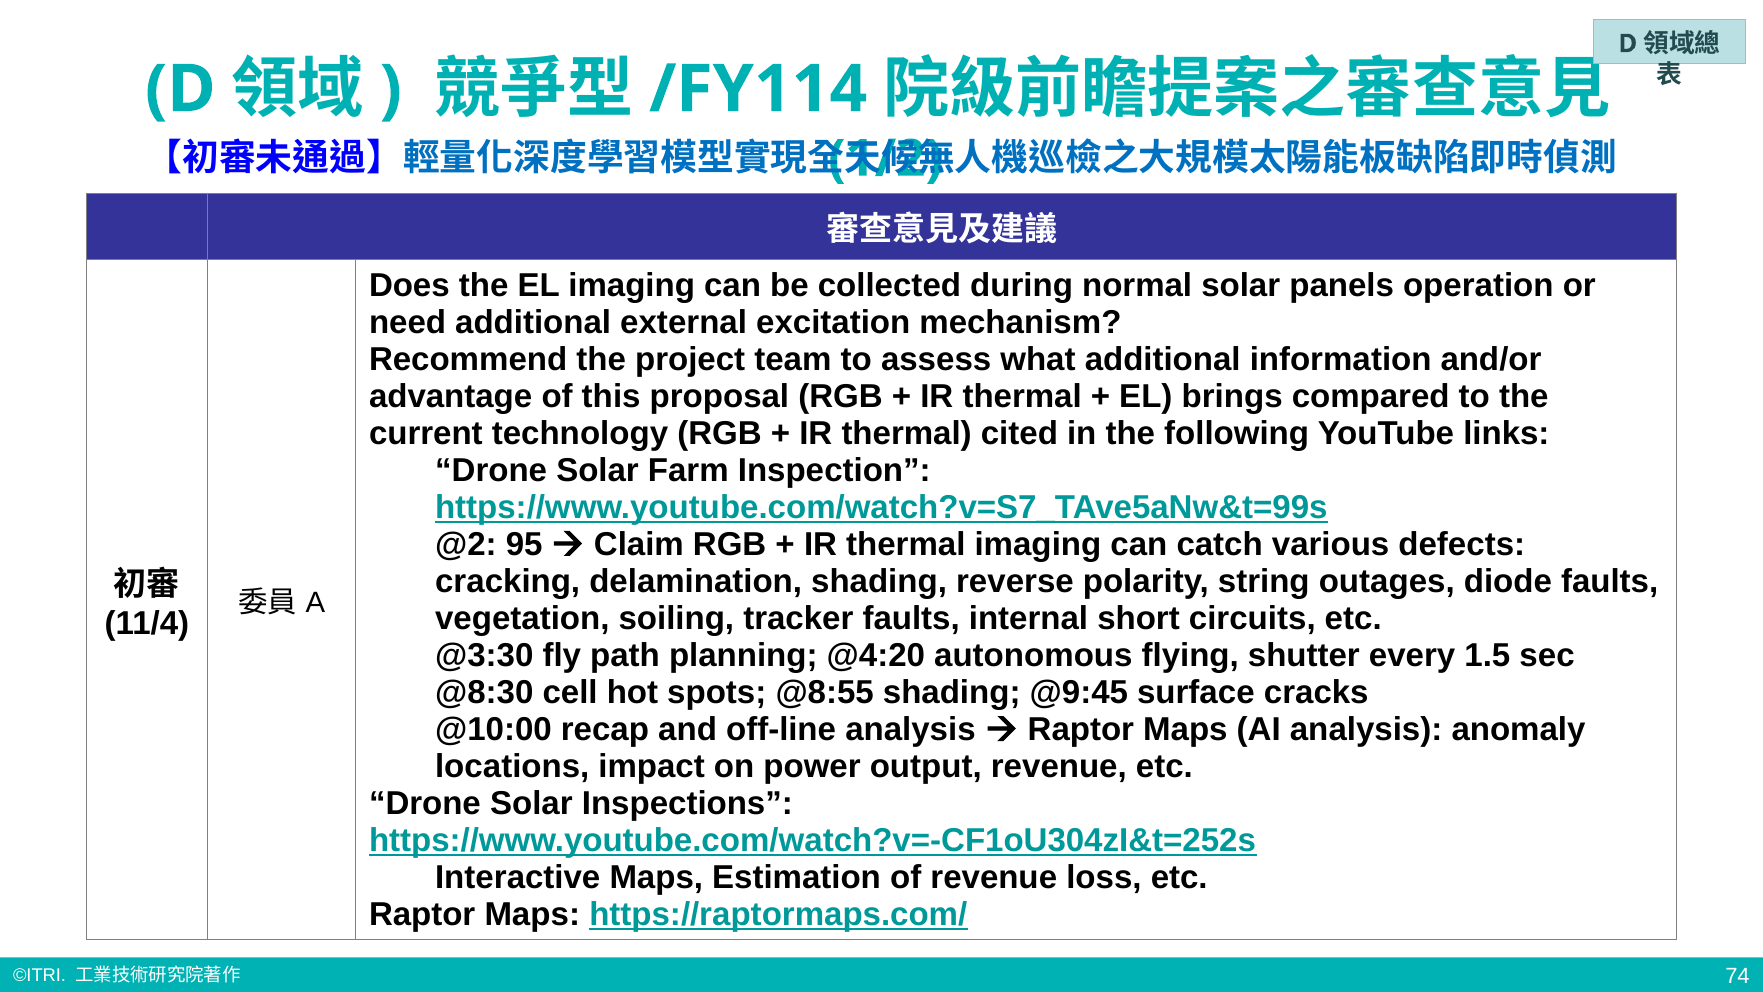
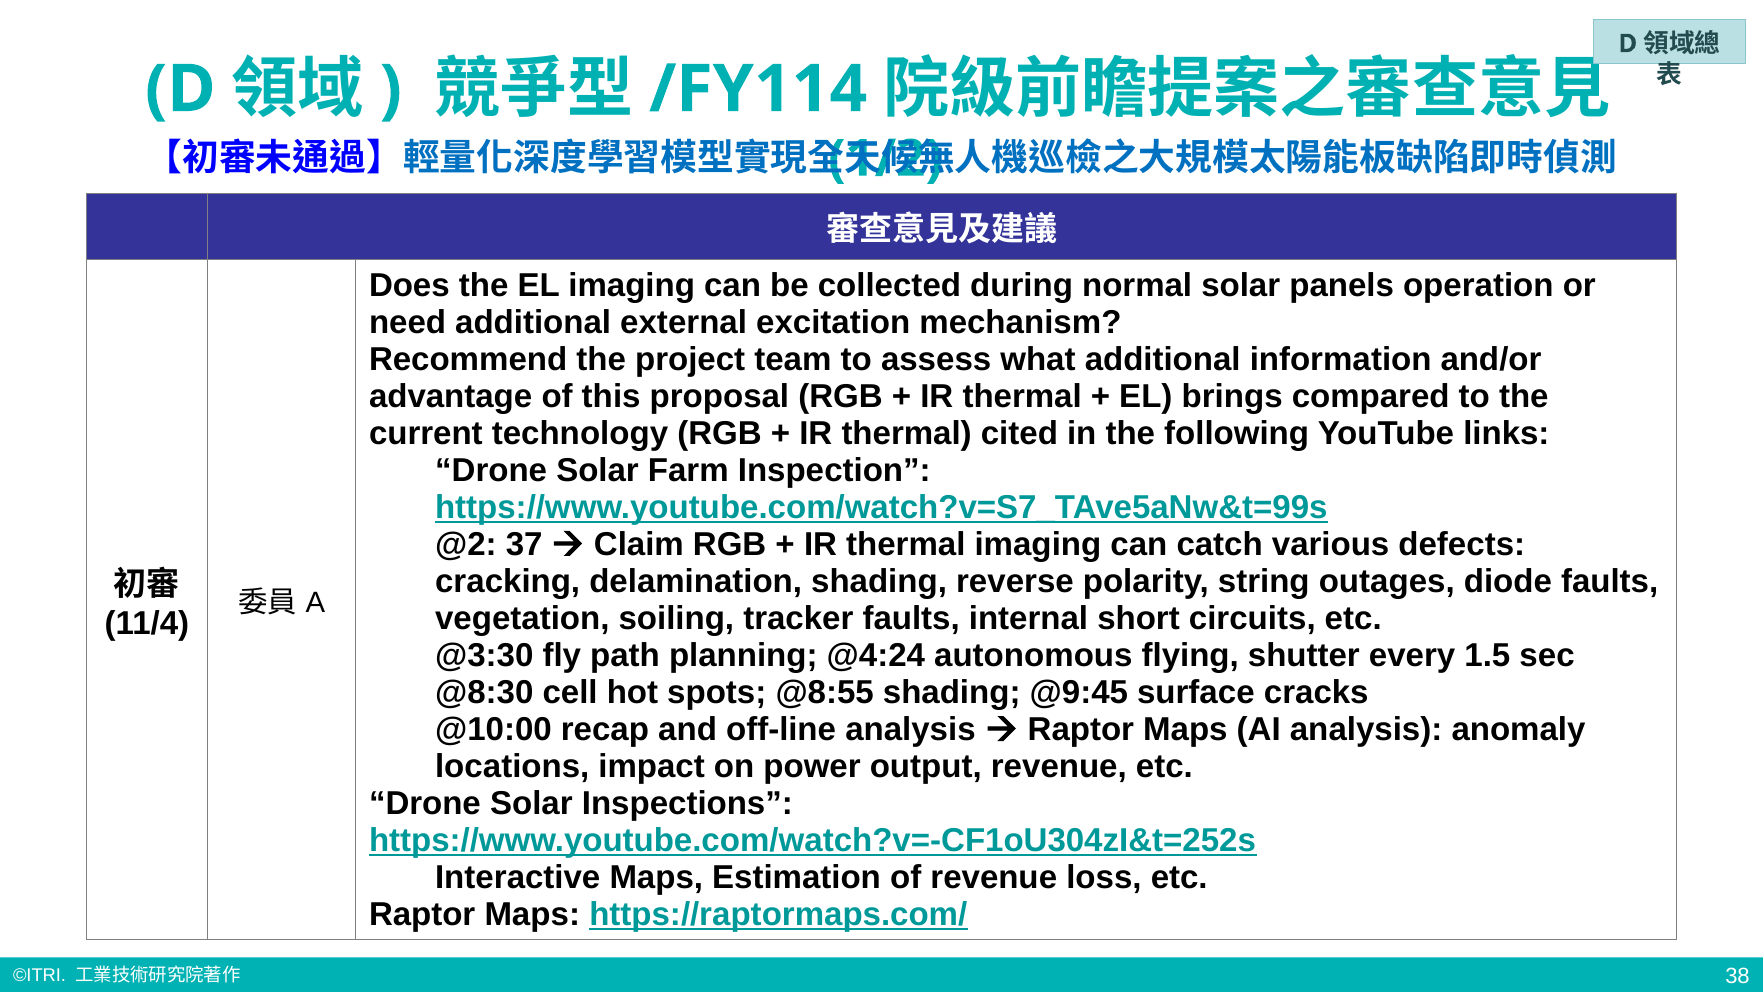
95: 95 -> 37
@4:20: @4:20 -> @4:24
74: 74 -> 38
